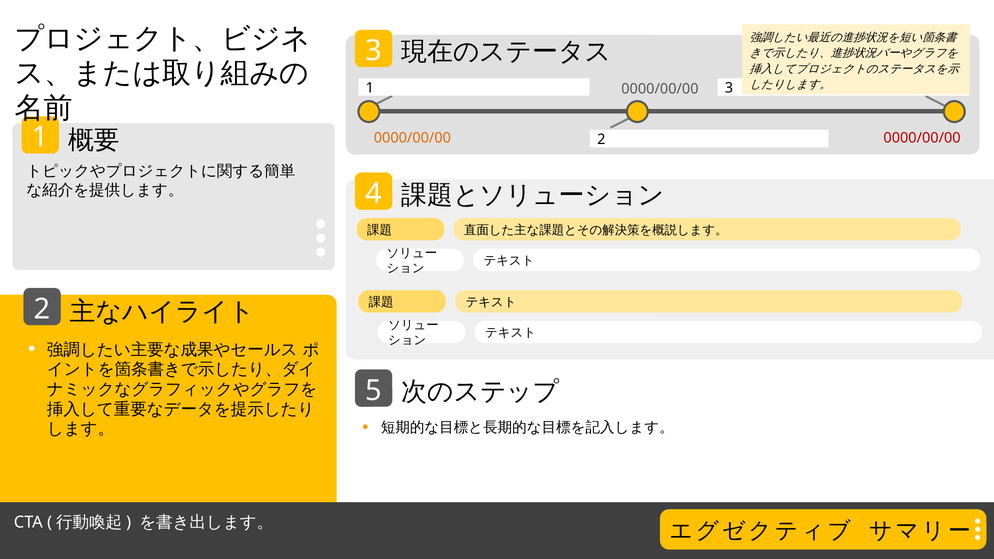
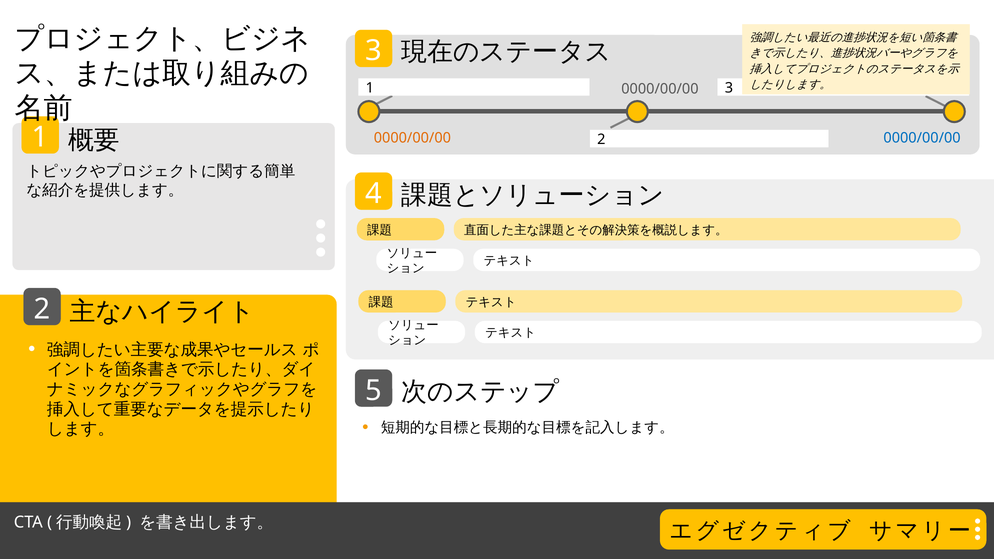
0000/00/00 at (922, 138) colour: red -> blue
